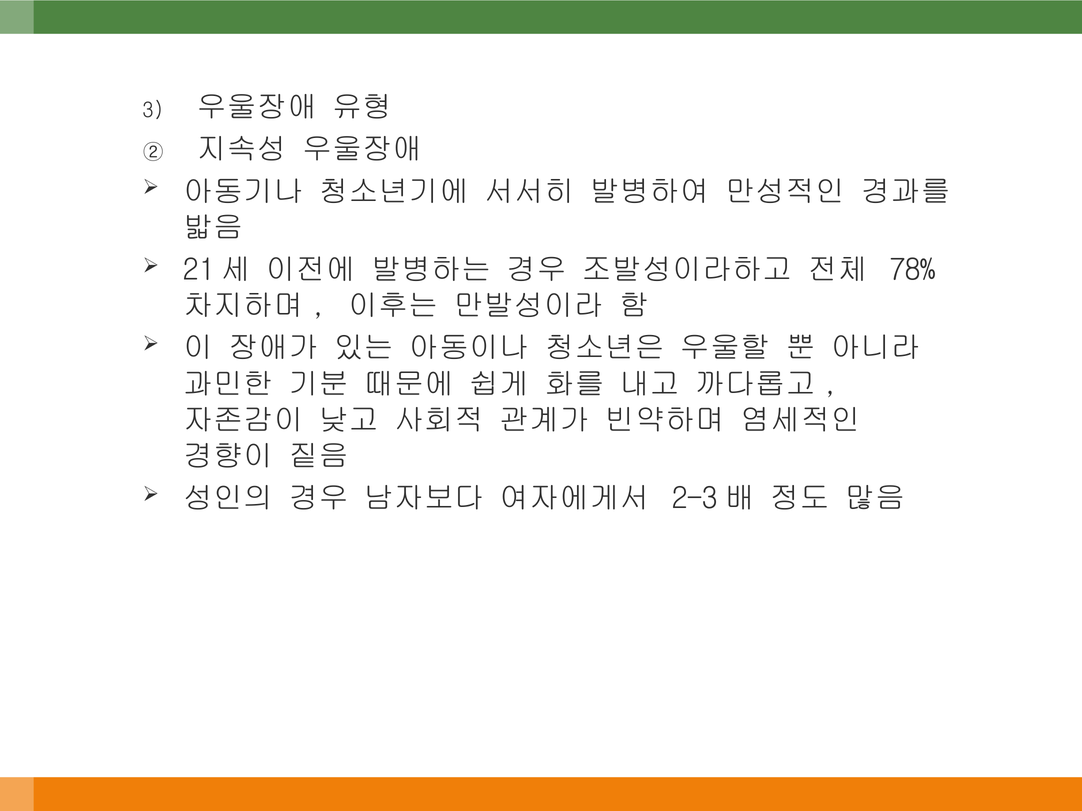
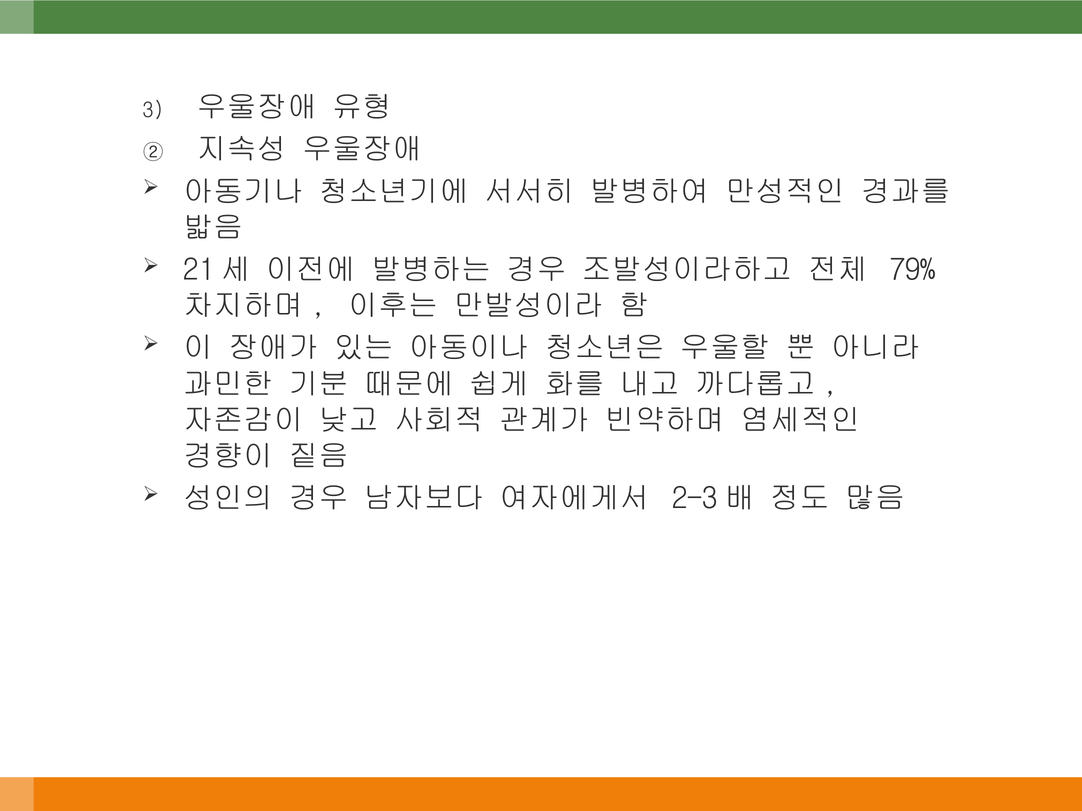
78%: 78% -> 79%
